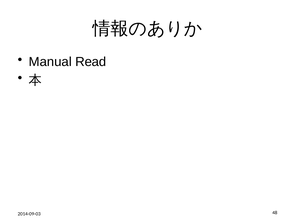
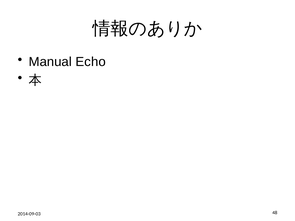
Read: Read -> Echo
